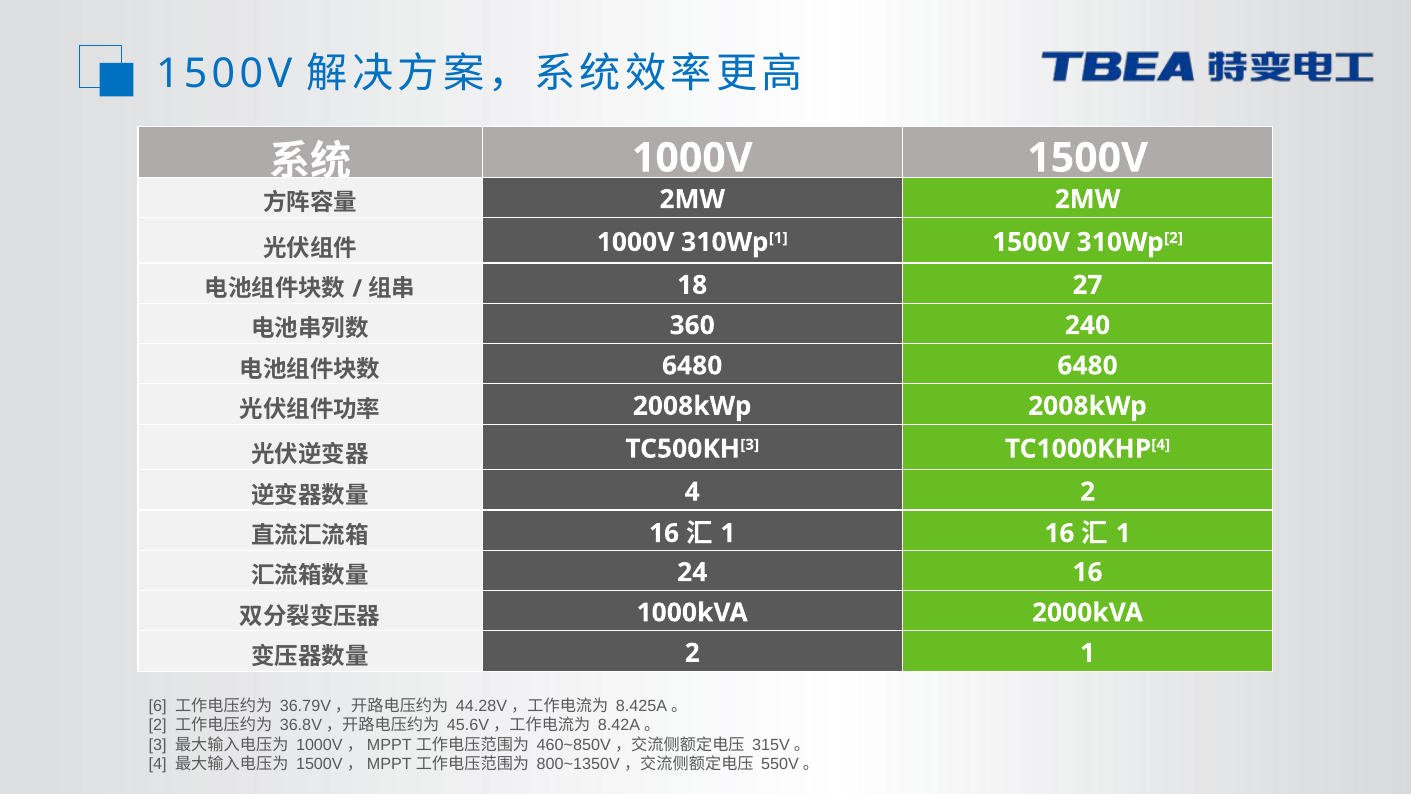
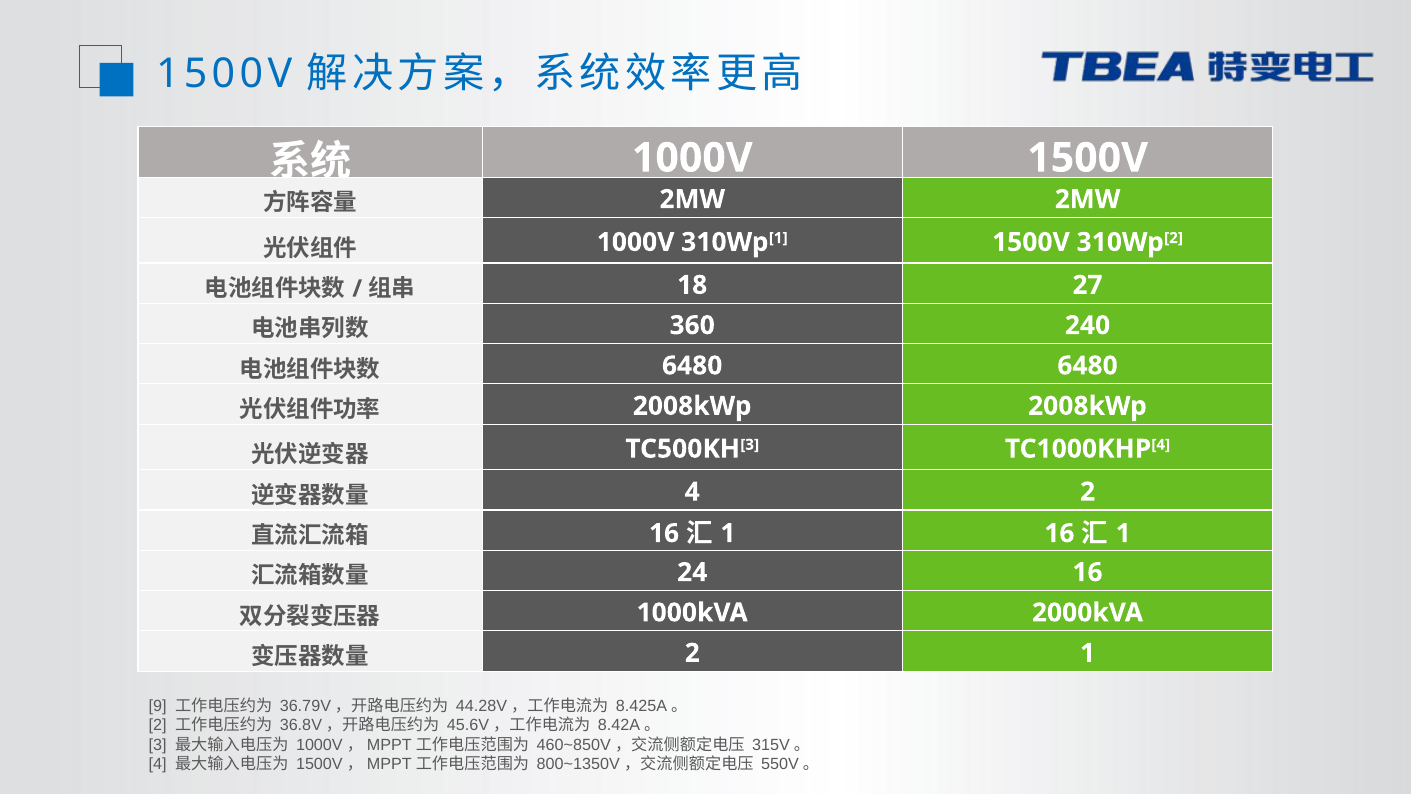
6: 6 -> 9
